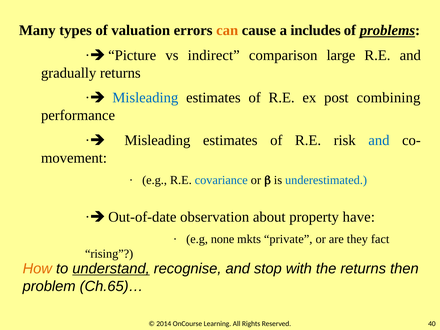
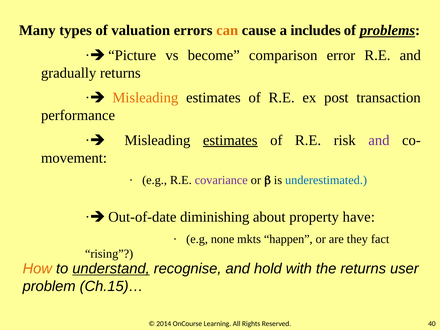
indirect: indirect -> become
large: large -> error
Misleading at (145, 98) colour: blue -> orange
combining: combining -> transaction
estimates at (230, 140) underline: none -> present
and at (379, 140) colour: blue -> purple
covariance colour: blue -> purple
observation: observation -> diminishing
private: private -> happen
stop: stop -> hold
then: then -> user
Ch.65)…: Ch.65)… -> Ch.15)…
